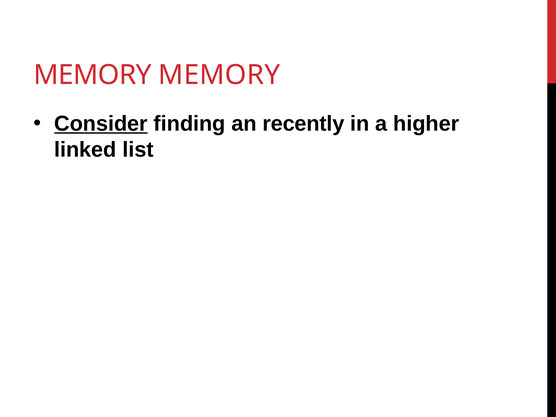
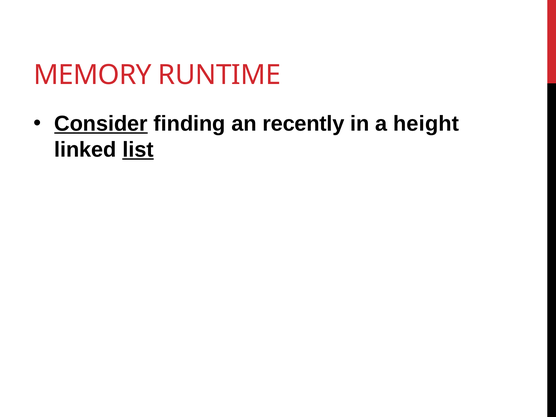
MEMORY MEMORY: MEMORY -> RUNTIME
higher: higher -> height
list underline: none -> present
